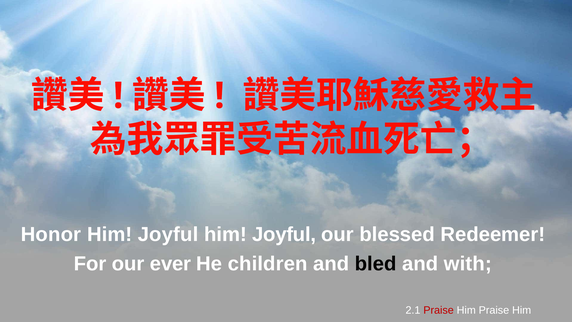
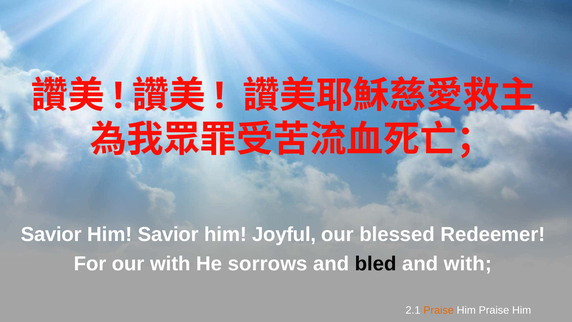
Honor at (51, 234): Honor -> Savior
Joyful at (168, 234): Joyful -> Savior
our ever: ever -> with
children: children -> sorrows
Praise at (439, 310) colour: red -> orange
